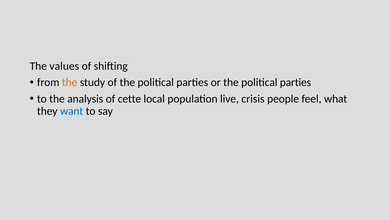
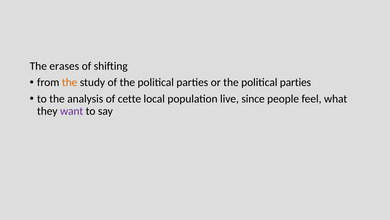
values: values -> erases
crisis: crisis -> since
want colour: blue -> purple
